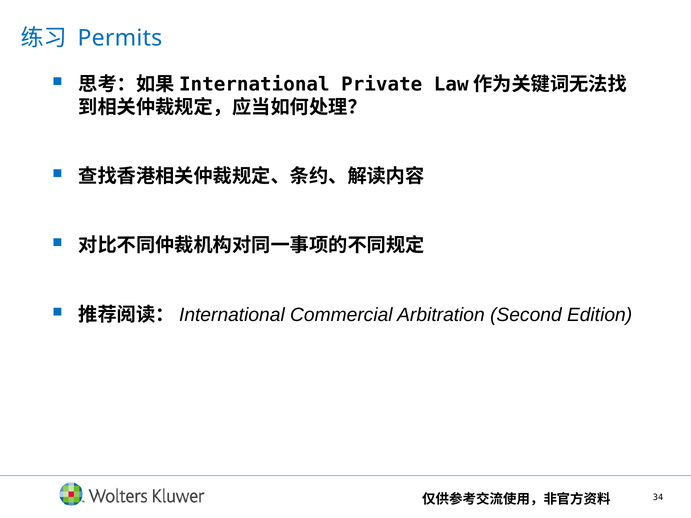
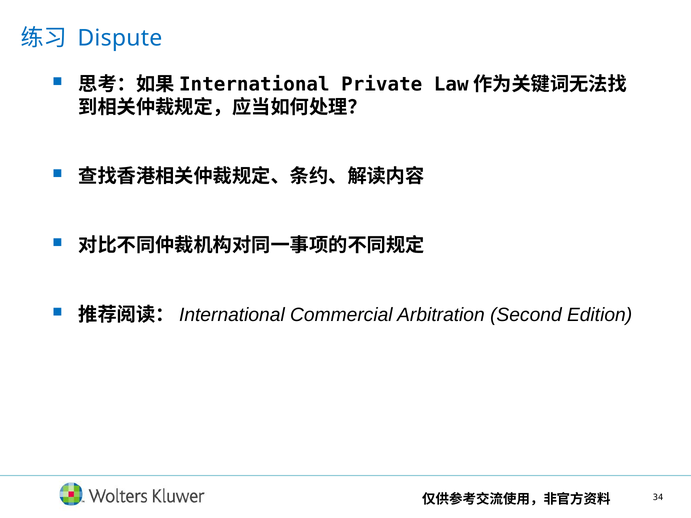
Permits: Permits -> Dispute
